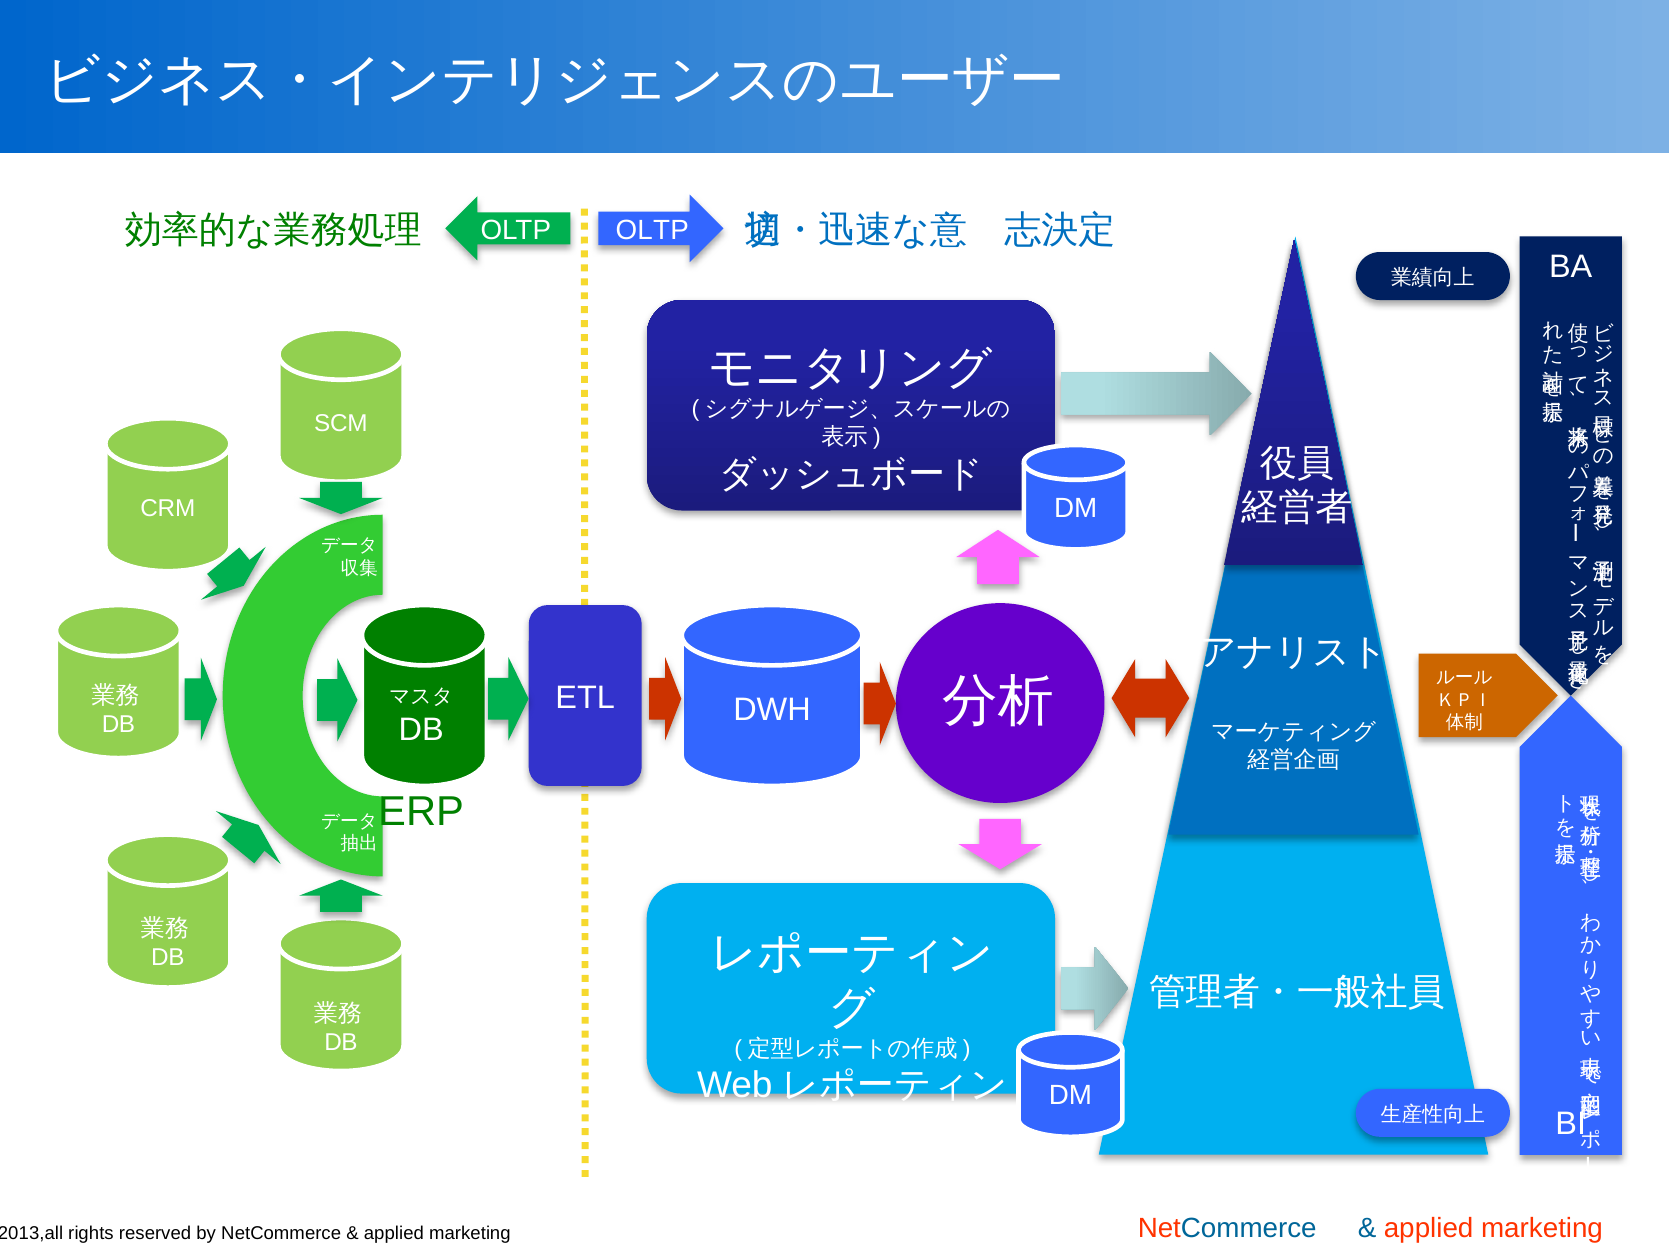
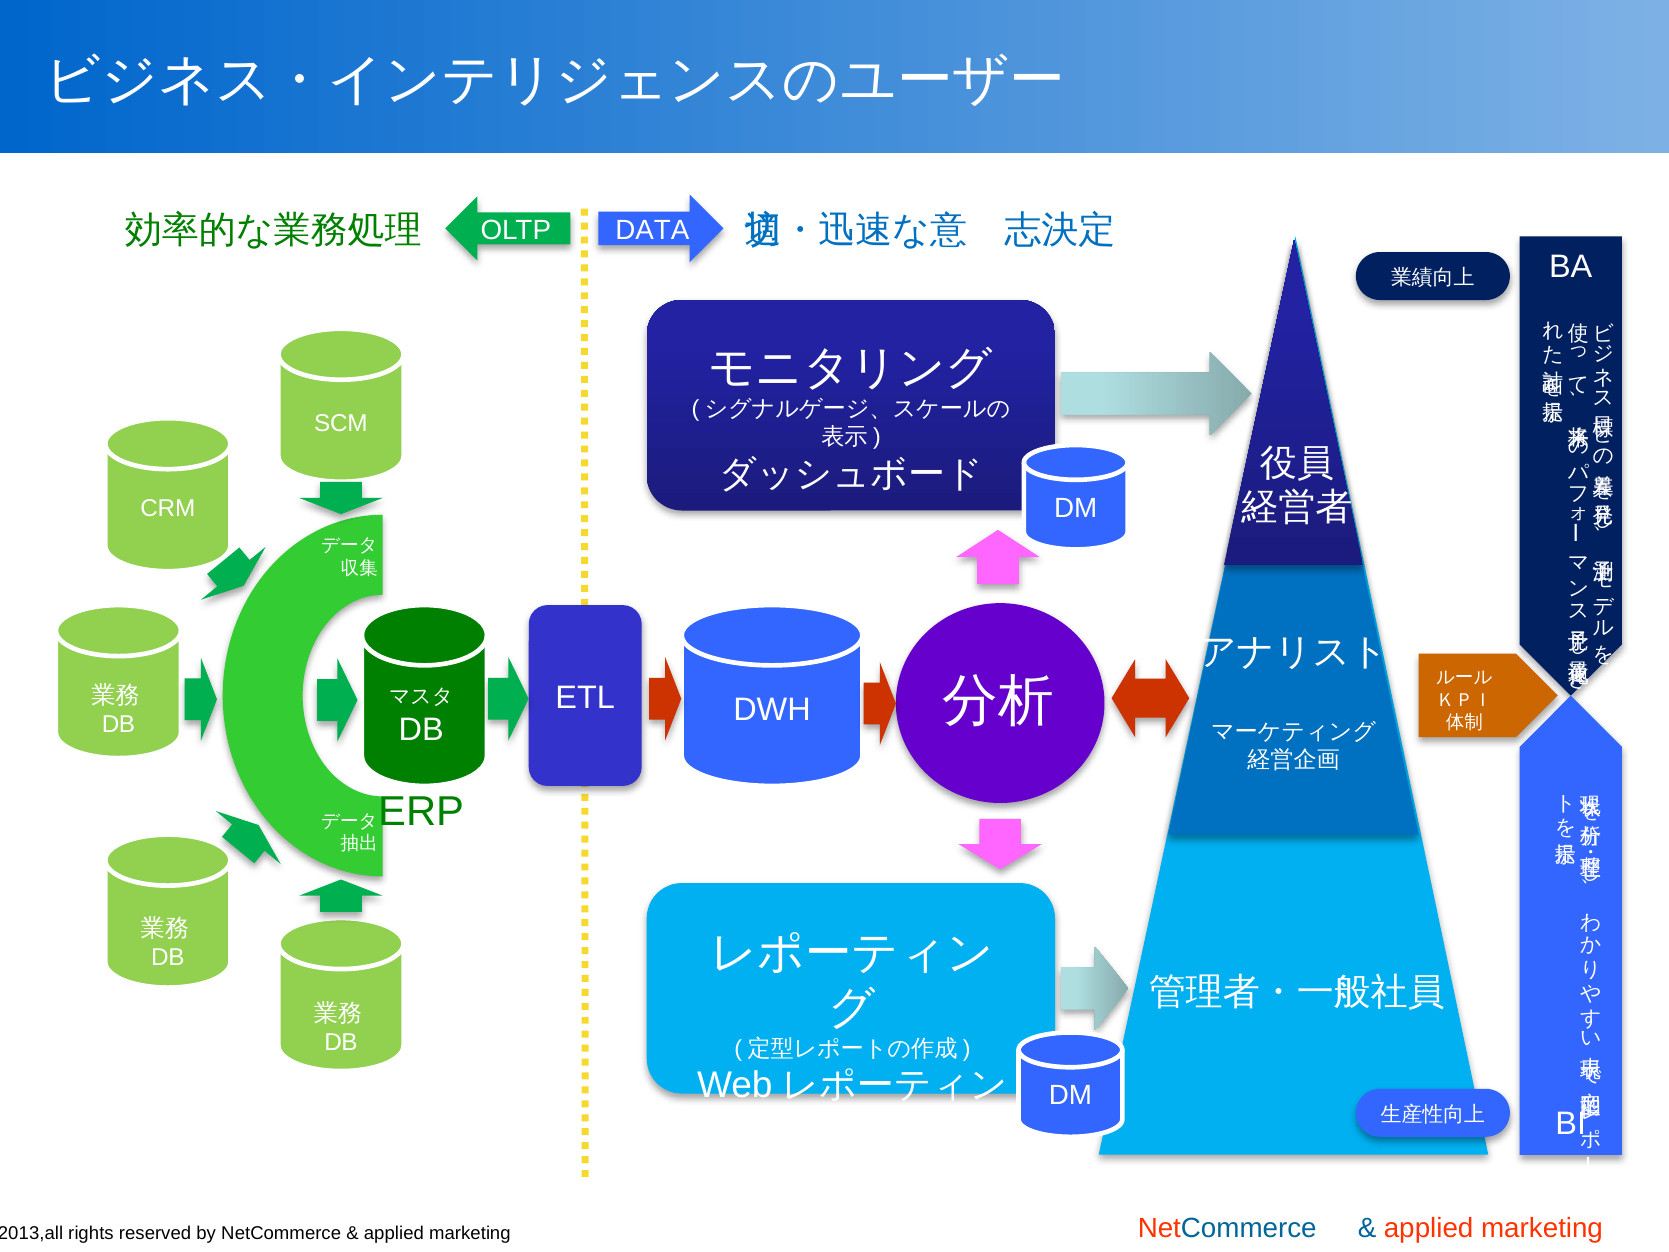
OLTP at (652, 230): OLTP -> DATA
